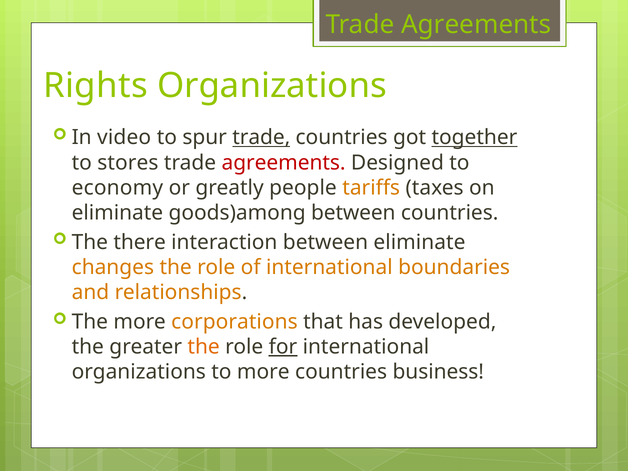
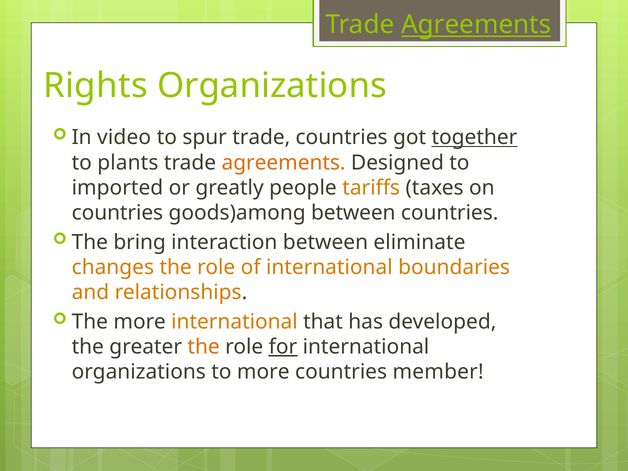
Agreements at (476, 25) underline: none -> present
trade at (261, 138) underline: present -> none
stores: stores -> plants
agreements at (284, 163) colour: red -> orange
economy: economy -> imported
eliminate at (117, 213): eliminate -> countries
there: there -> bring
more corporations: corporations -> international
business: business -> member
